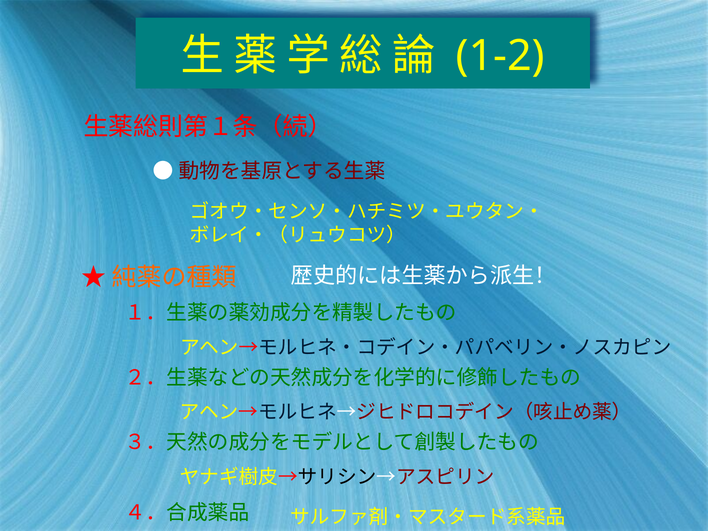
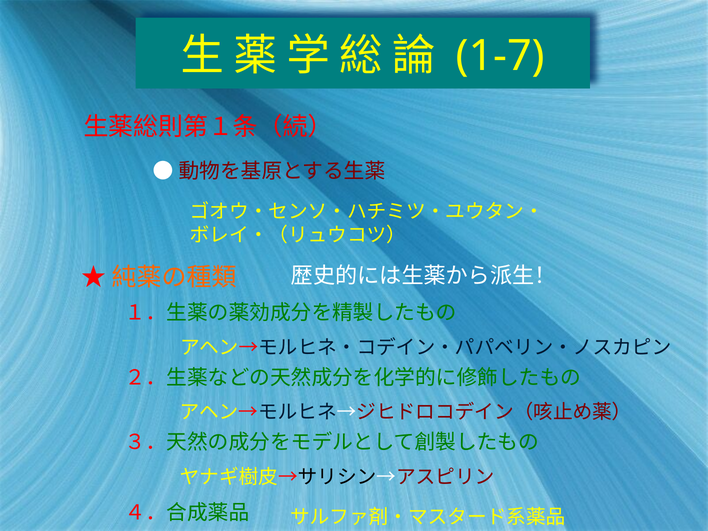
1-2: 1-2 -> 1-7
